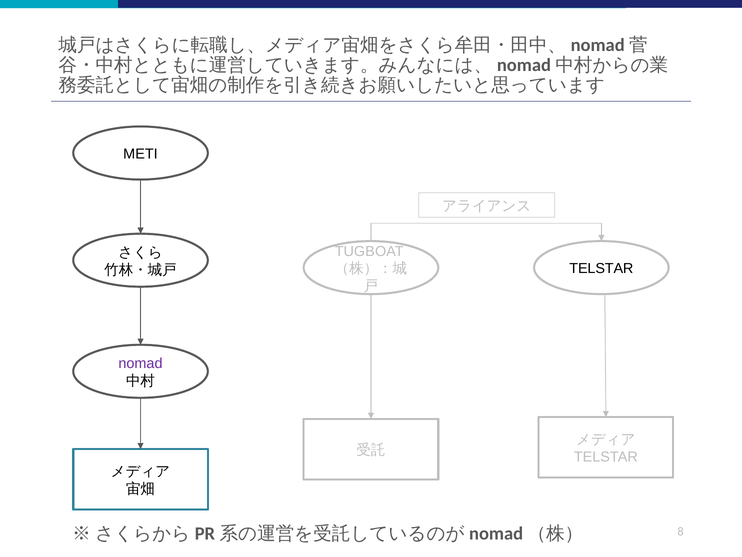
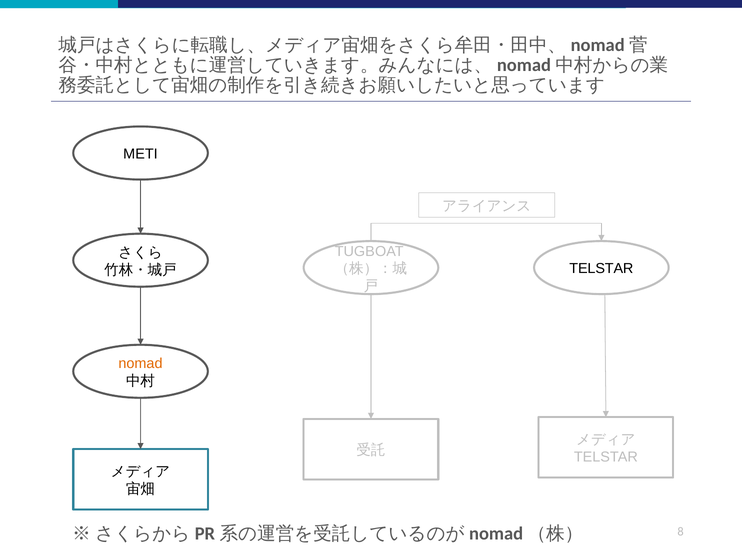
nomad colour: purple -> orange
